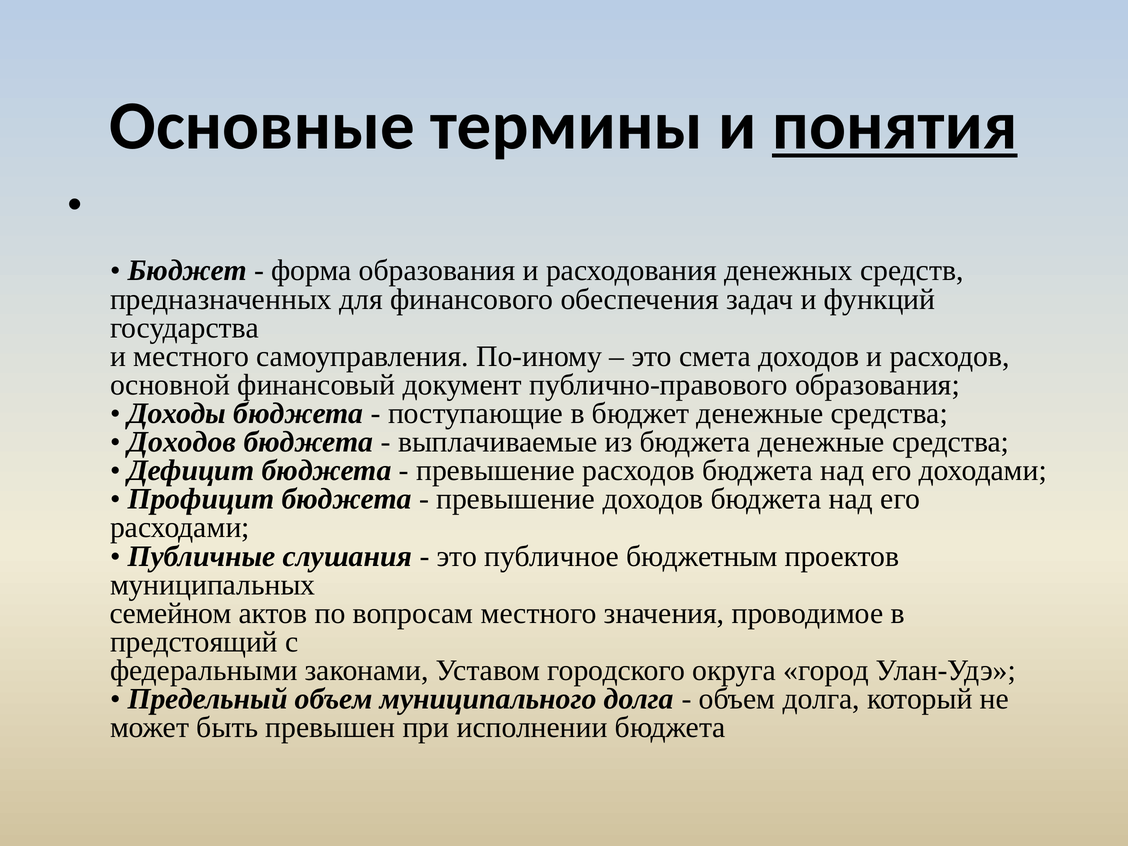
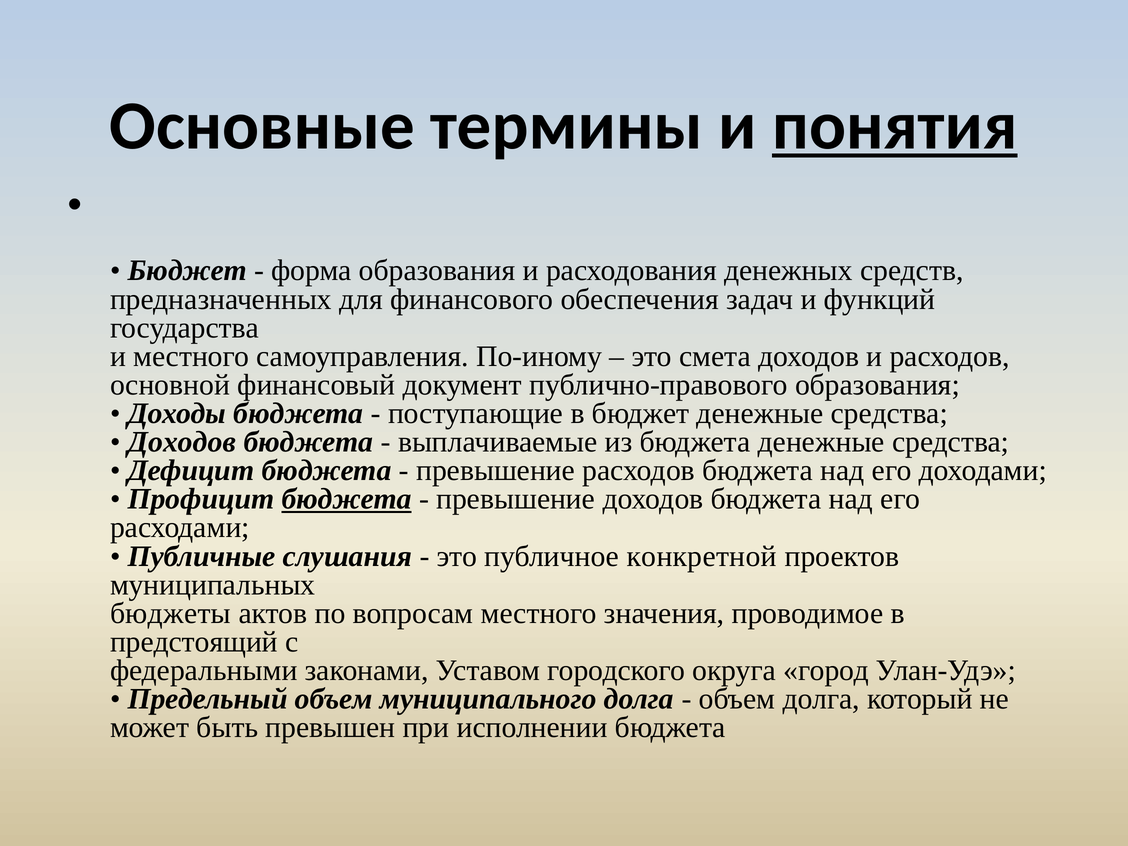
бюджета at (347, 499) underline: none -> present
бюджетным: бюджетным -> конкретной
семейном: семейном -> бюджеты
